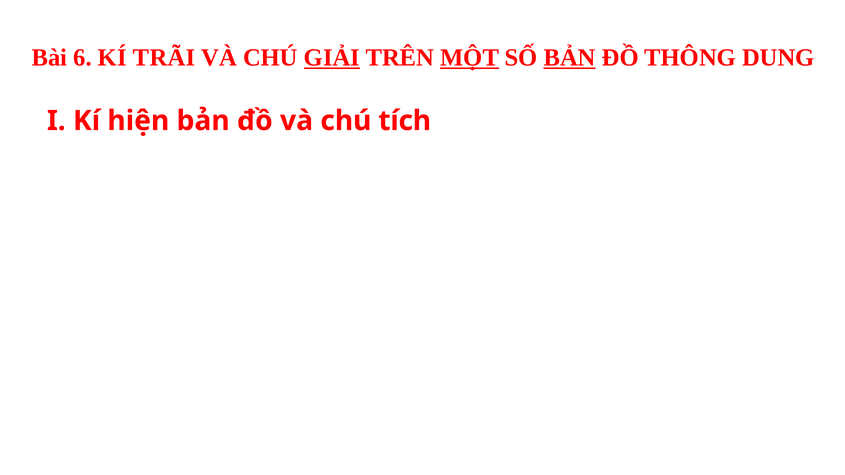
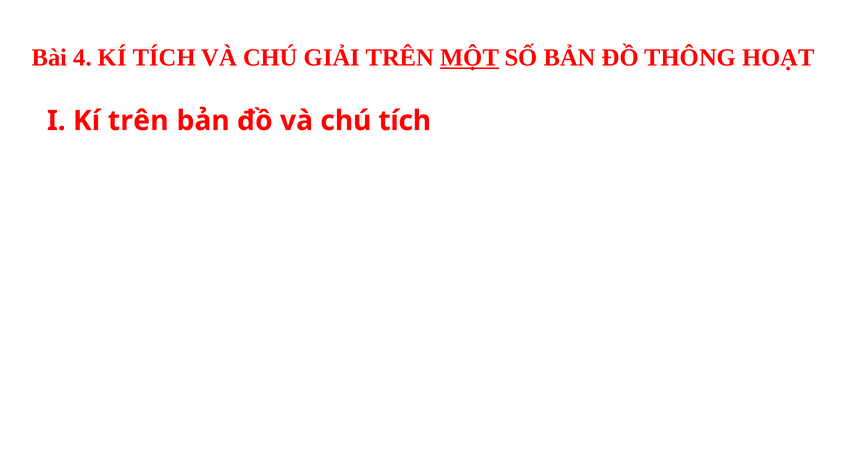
6: 6 -> 4
KÍ TRÃI: TRÃI -> TÍCH
GIẢI underline: present -> none
BẢN at (570, 58) underline: present -> none
DUNG: DUNG -> HOẠT
Kí hiện: hiện -> trên
